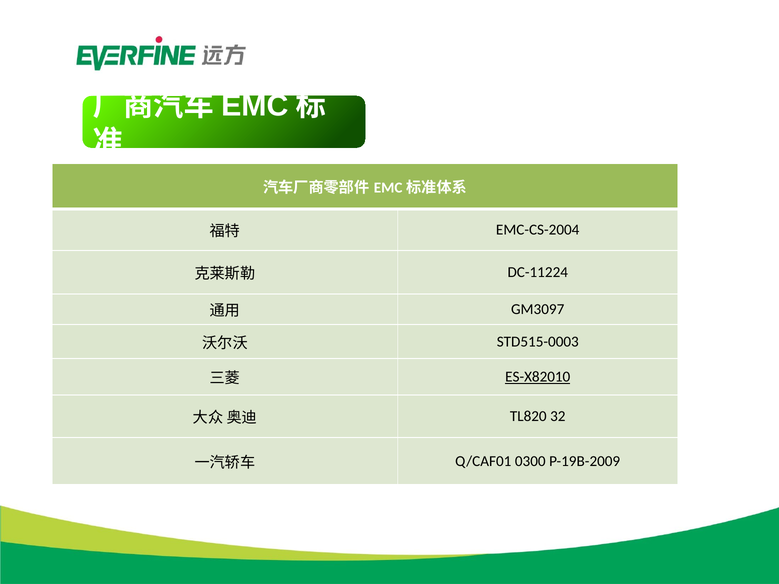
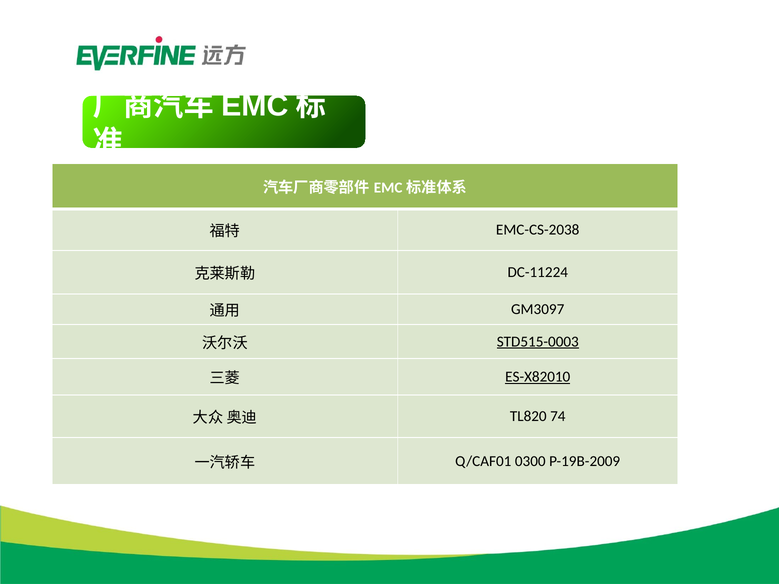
EMC-CS-2004: EMC-CS-2004 -> EMC-CS-2038
STD515-0003 underline: none -> present
32: 32 -> 74
